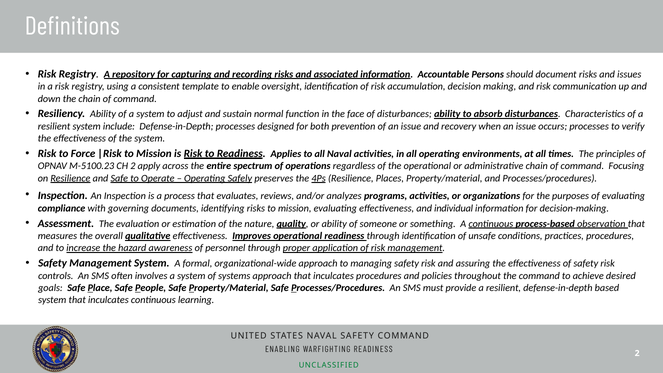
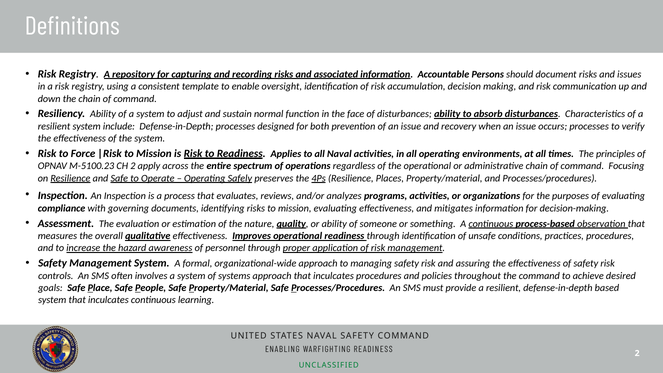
individual: individual -> mitigates
